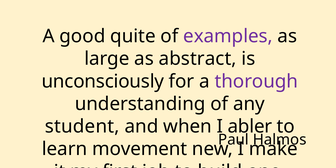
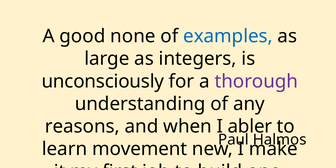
quite: quite -> none
examples colour: purple -> blue
abstract: abstract -> integers
student: student -> reasons
